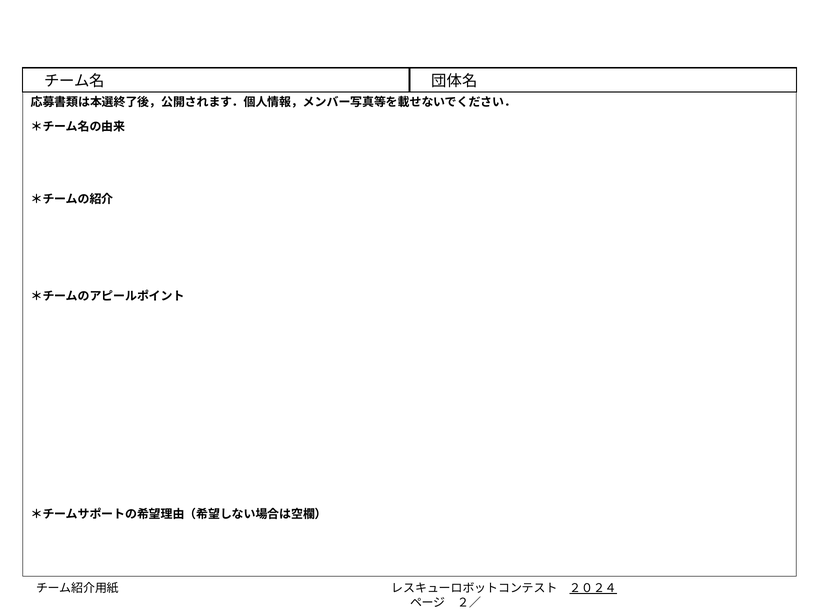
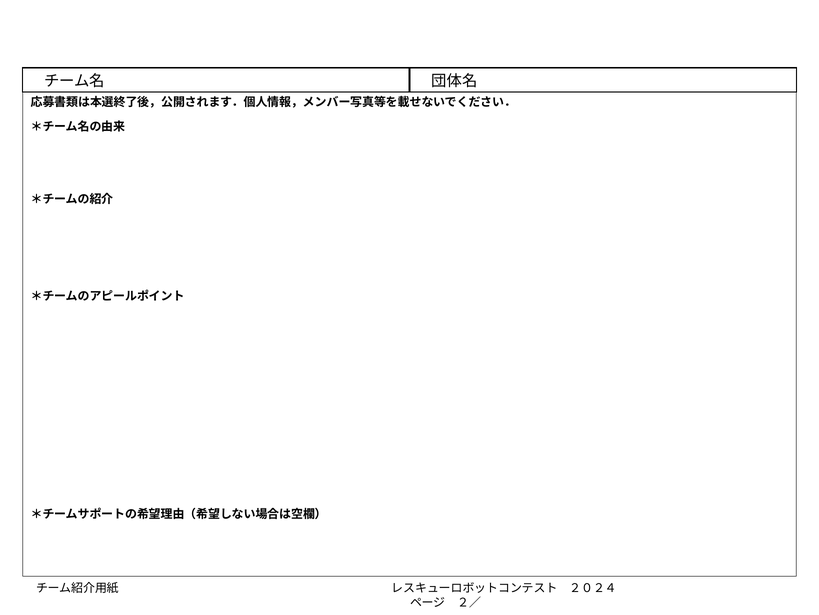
２０２４ underline: present -> none
